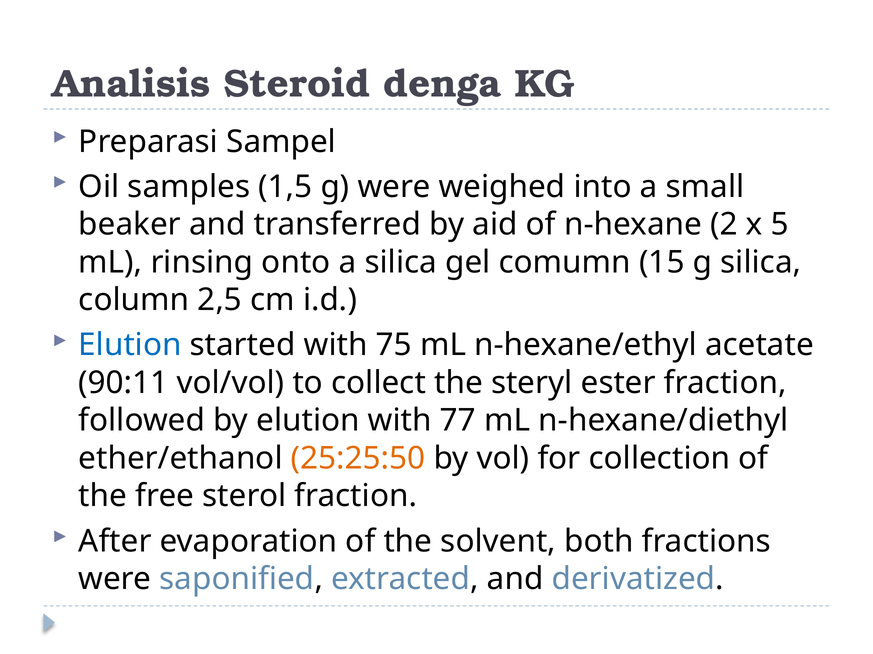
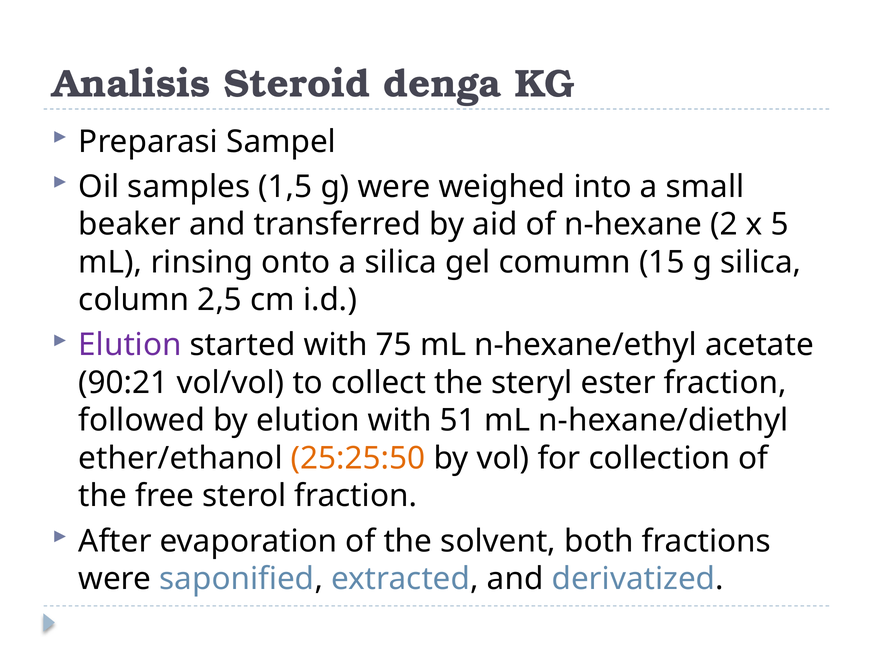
Elution at (130, 345) colour: blue -> purple
90:11: 90:11 -> 90:21
77: 77 -> 51
